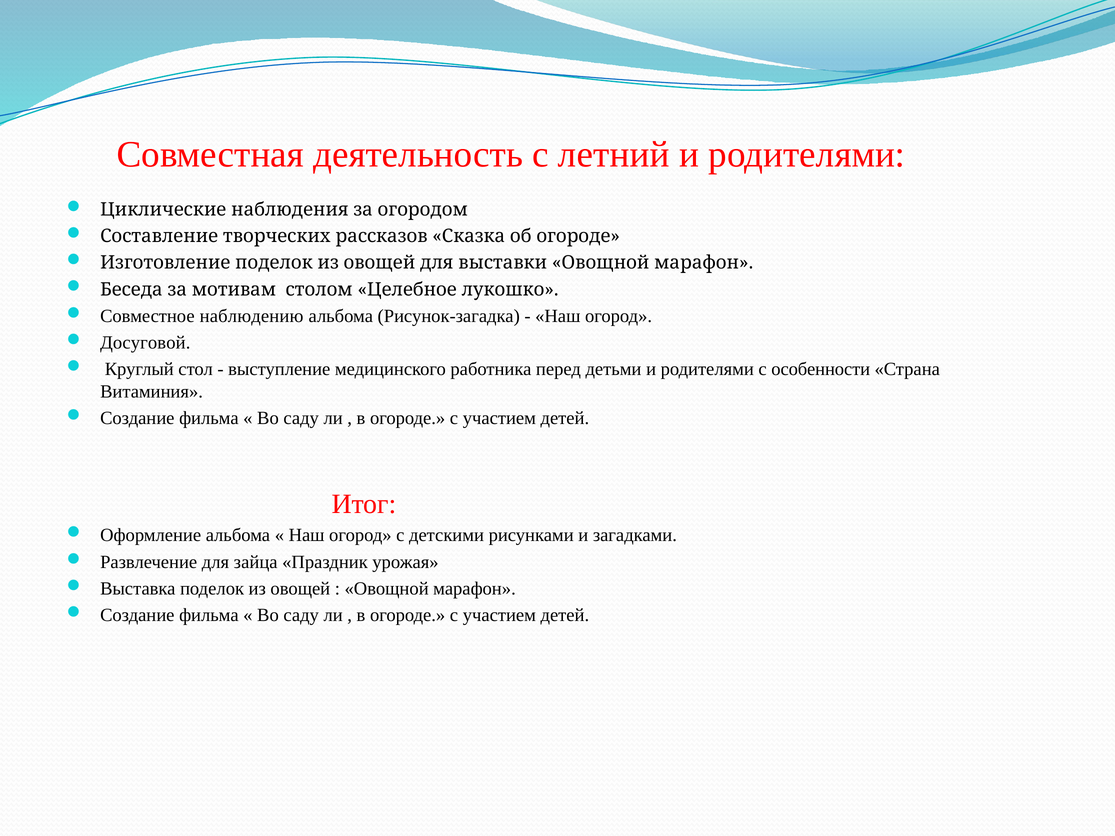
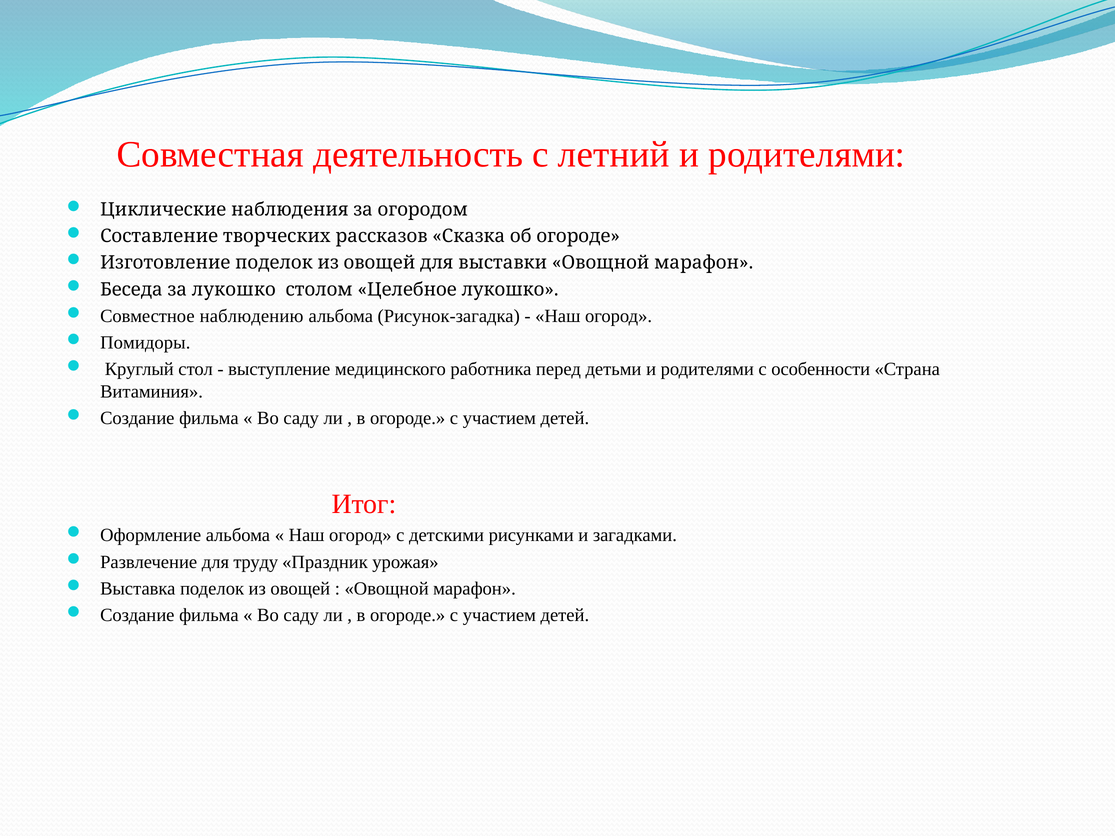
за мотивам: мотивам -> лукошко
Досуговой: Досуговой -> Помидоры
зайца: зайца -> труду
